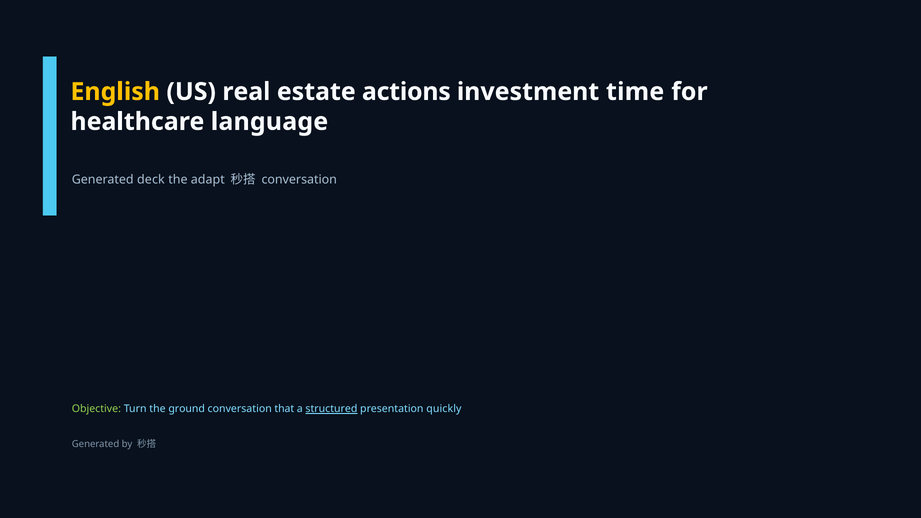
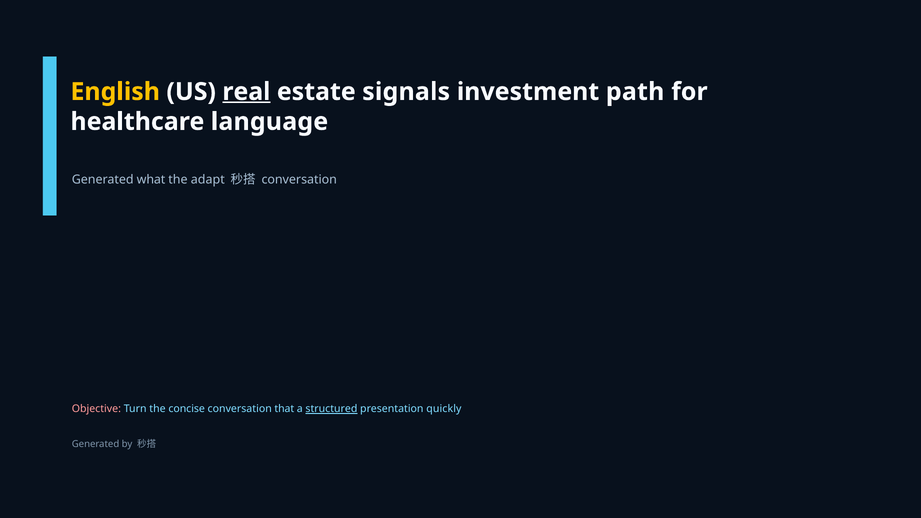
real underline: none -> present
actions: actions -> signals
time: time -> path
deck: deck -> what
Objective colour: light green -> pink
ground: ground -> concise
